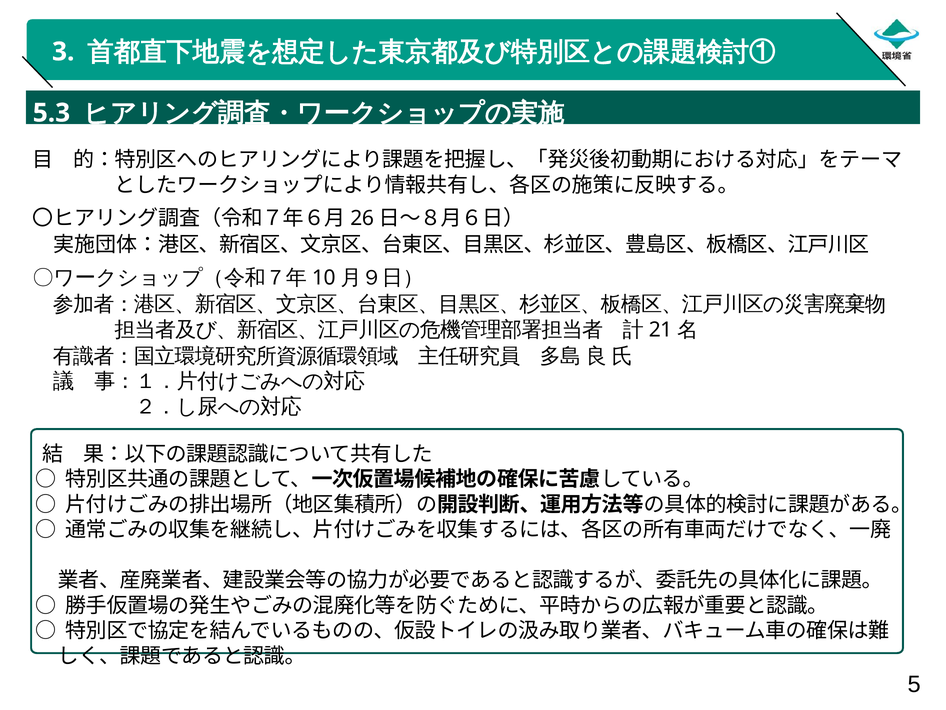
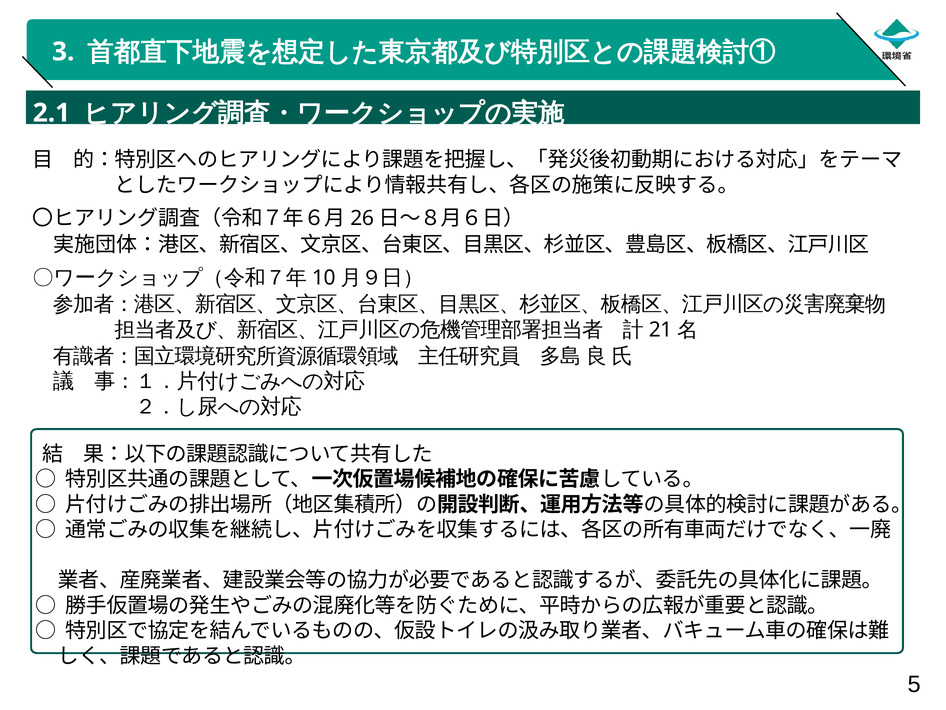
5.3: 5.3 -> 2.1
